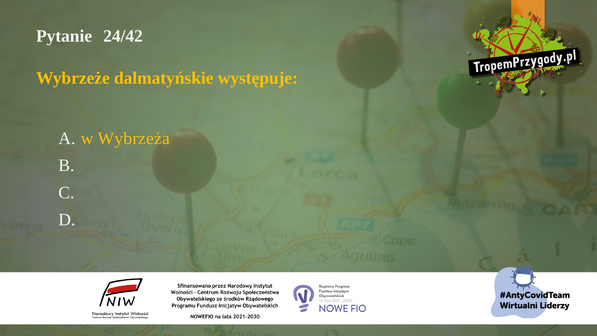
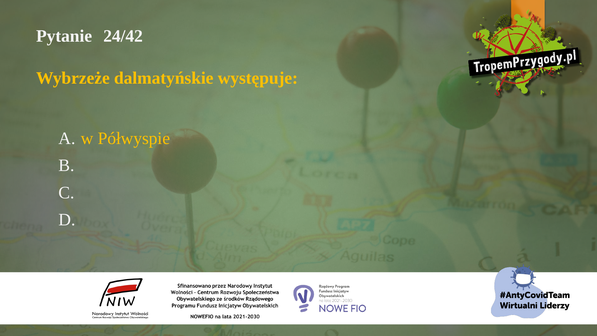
Wybrzeża: Wybrzeża -> Półwyspie
